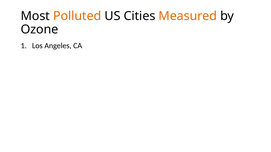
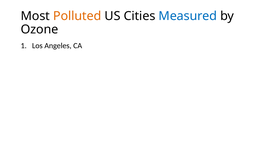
Measured colour: orange -> blue
